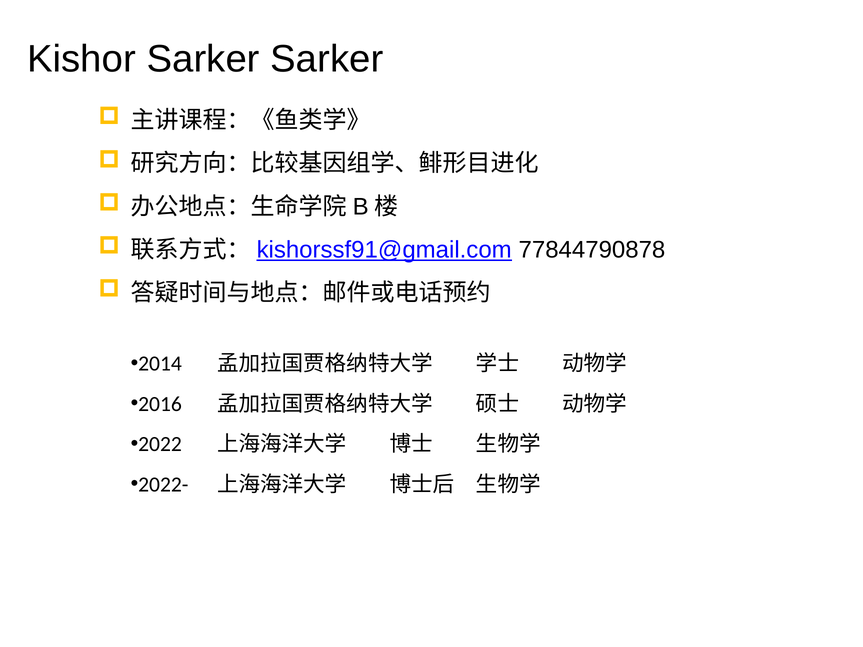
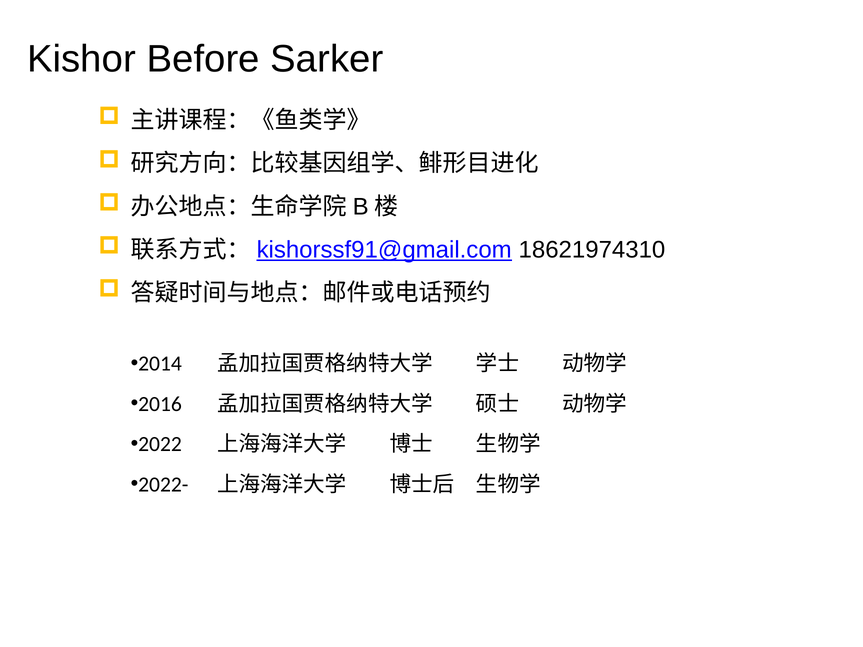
Kishor Sarker: Sarker -> Before
77844790878: 77844790878 -> 18621974310
